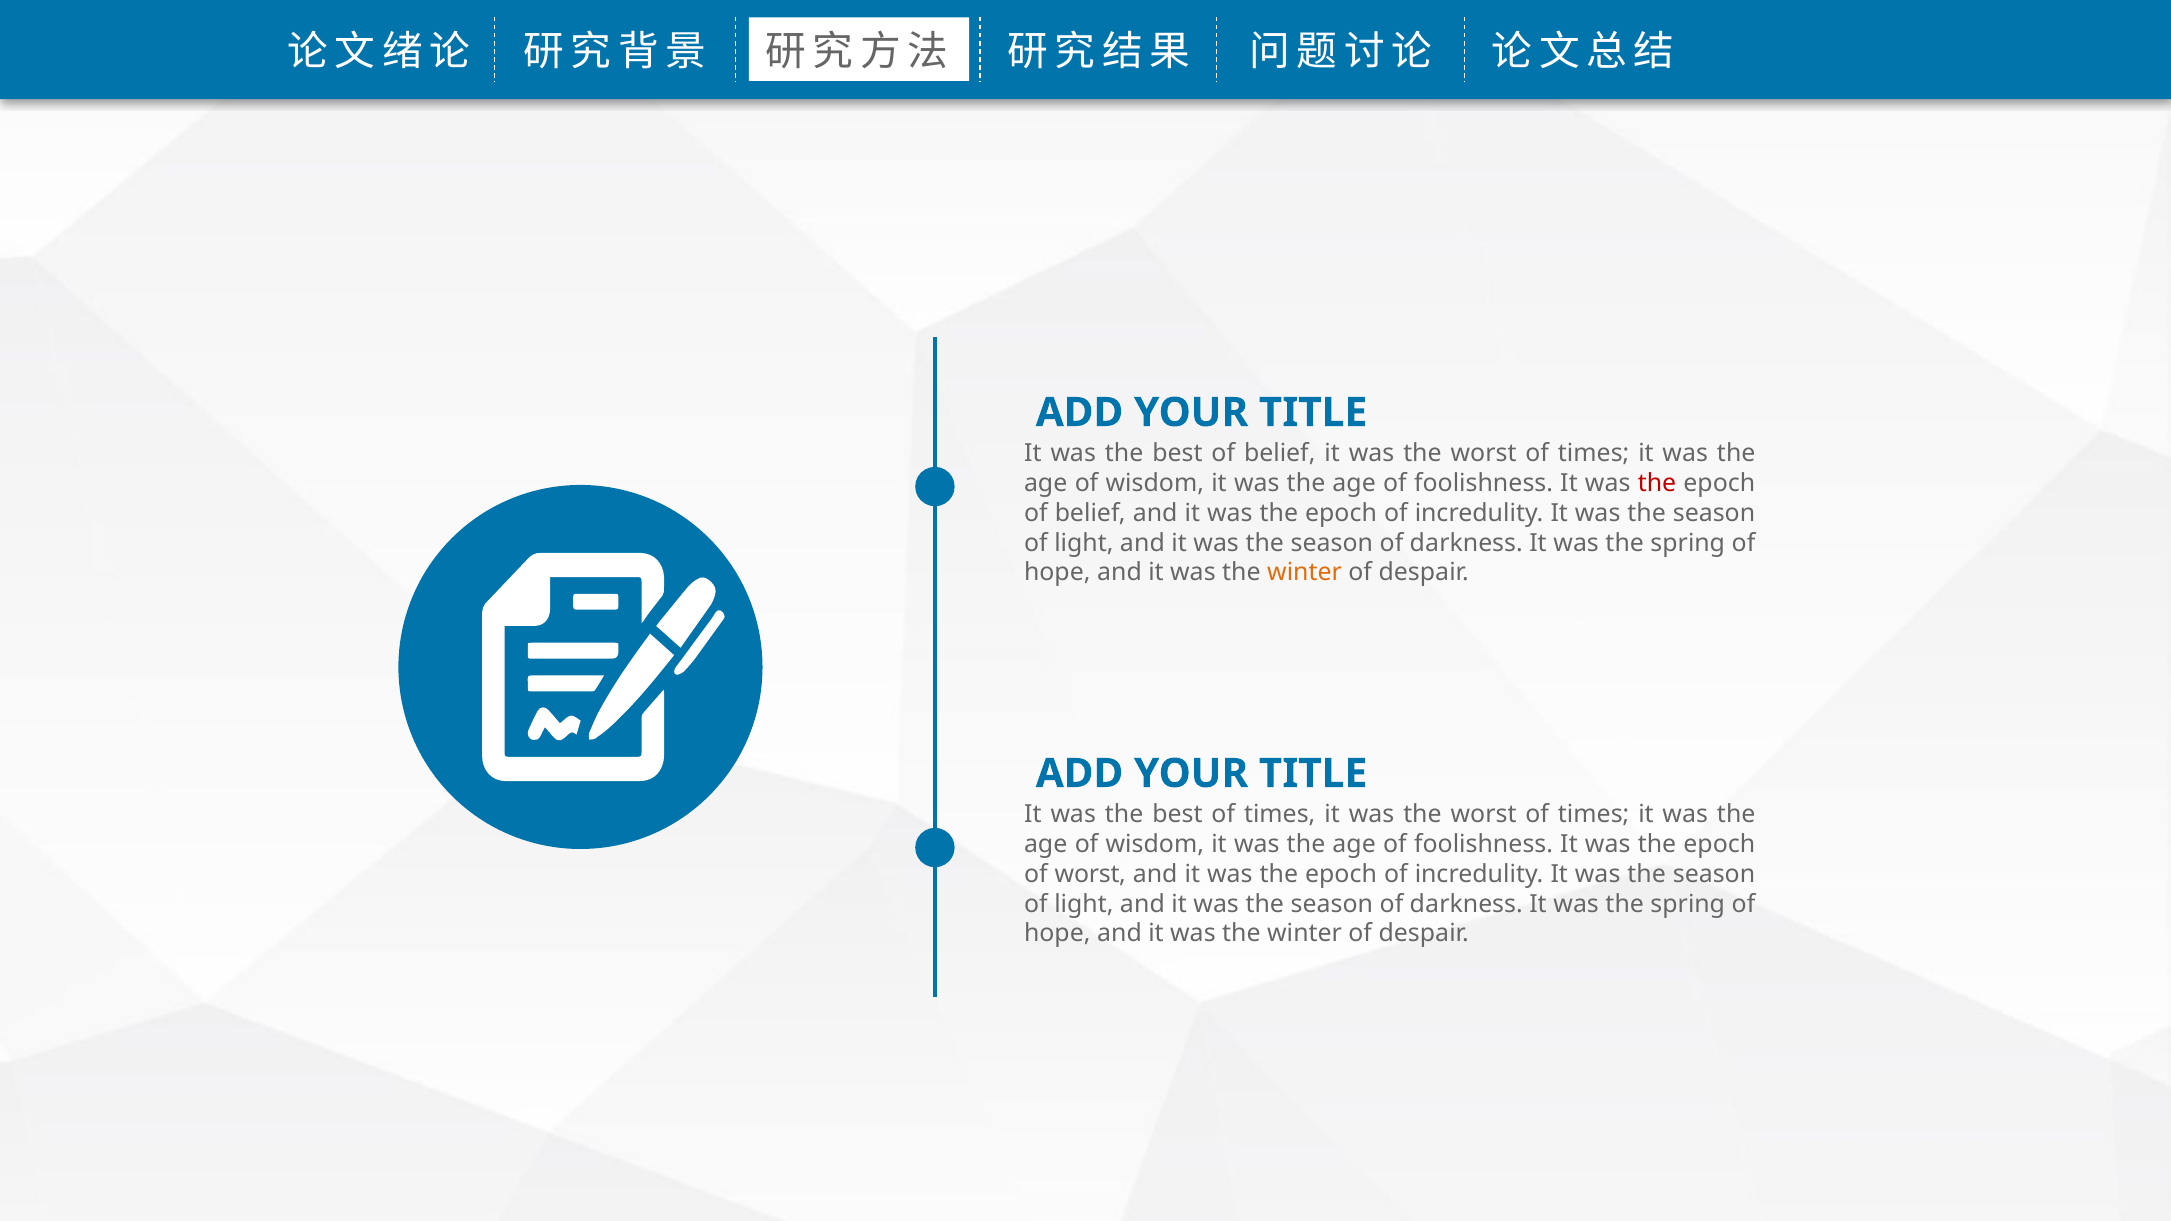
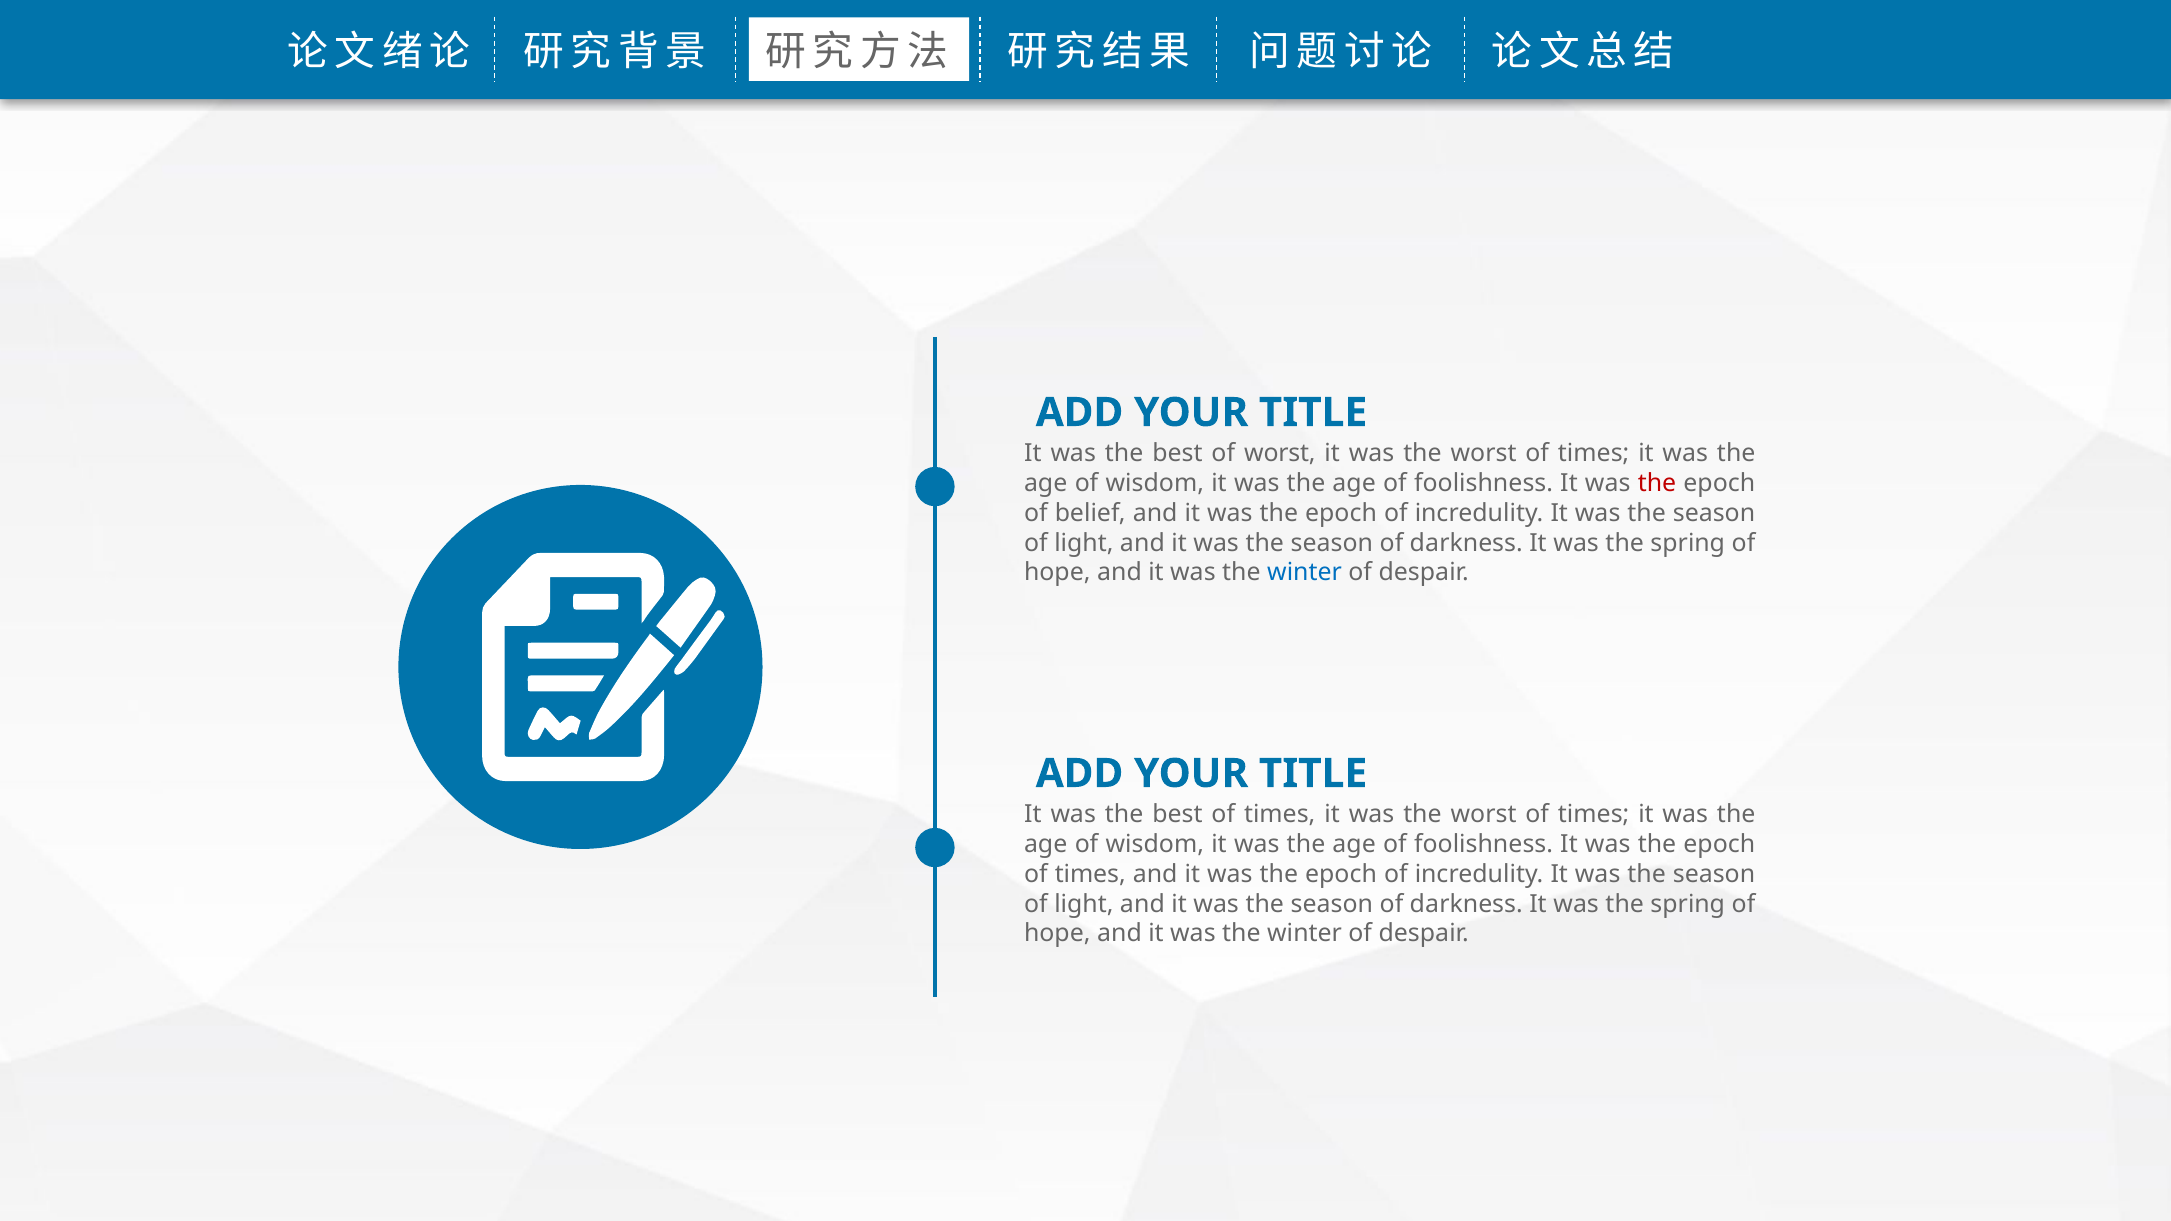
best of belief: belief -> worst
winter at (1305, 573) colour: orange -> blue
worst at (1090, 874): worst -> times
